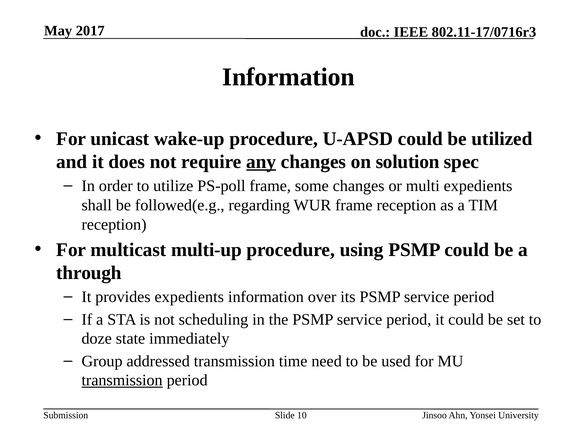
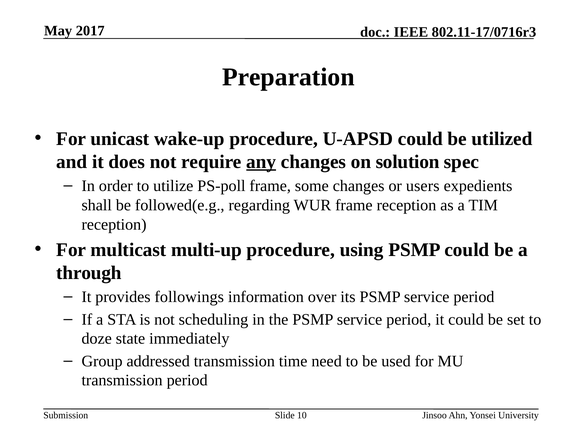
Information at (289, 77): Information -> Preparation
multi: multi -> users
provides expedients: expedients -> followings
transmission at (122, 380) underline: present -> none
